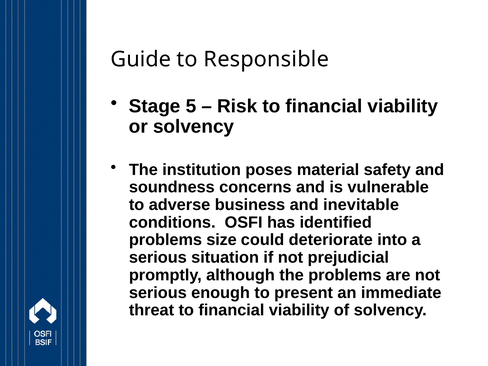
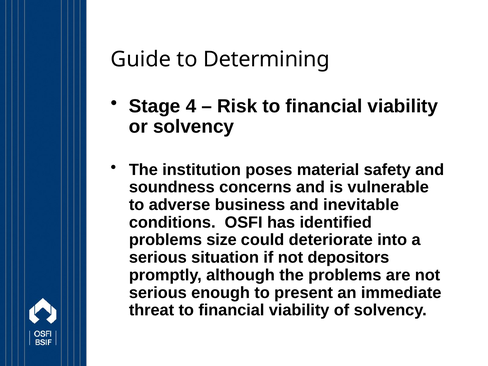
Responsible: Responsible -> Determining
5: 5 -> 4
prejudicial: prejudicial -> depositors
